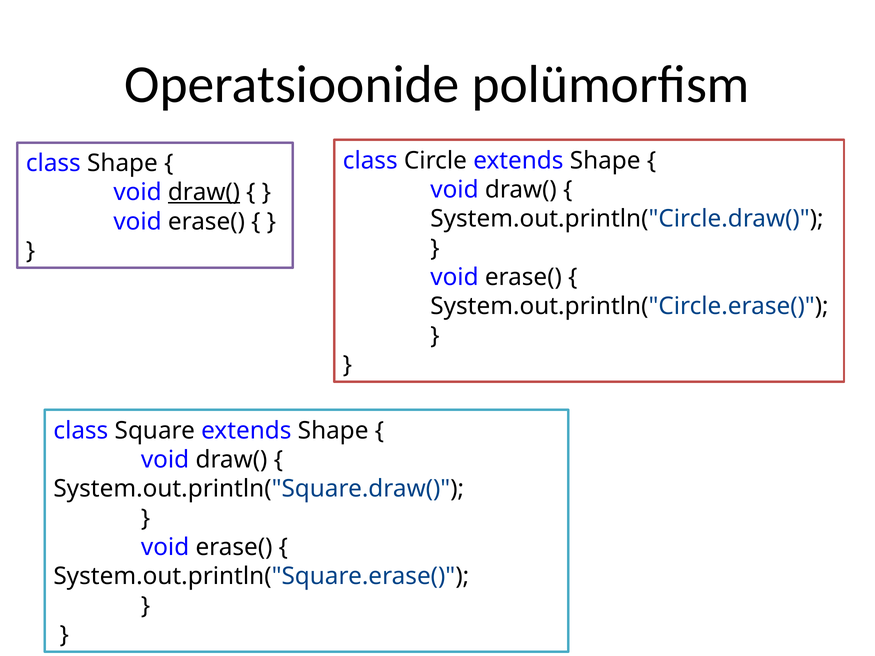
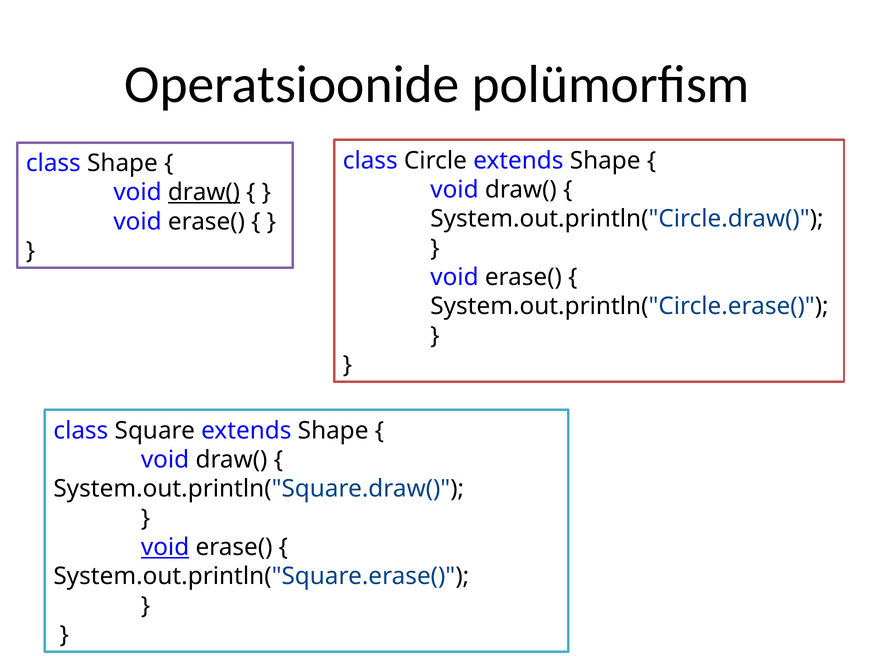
void at (165, 547) underline: none -> present
